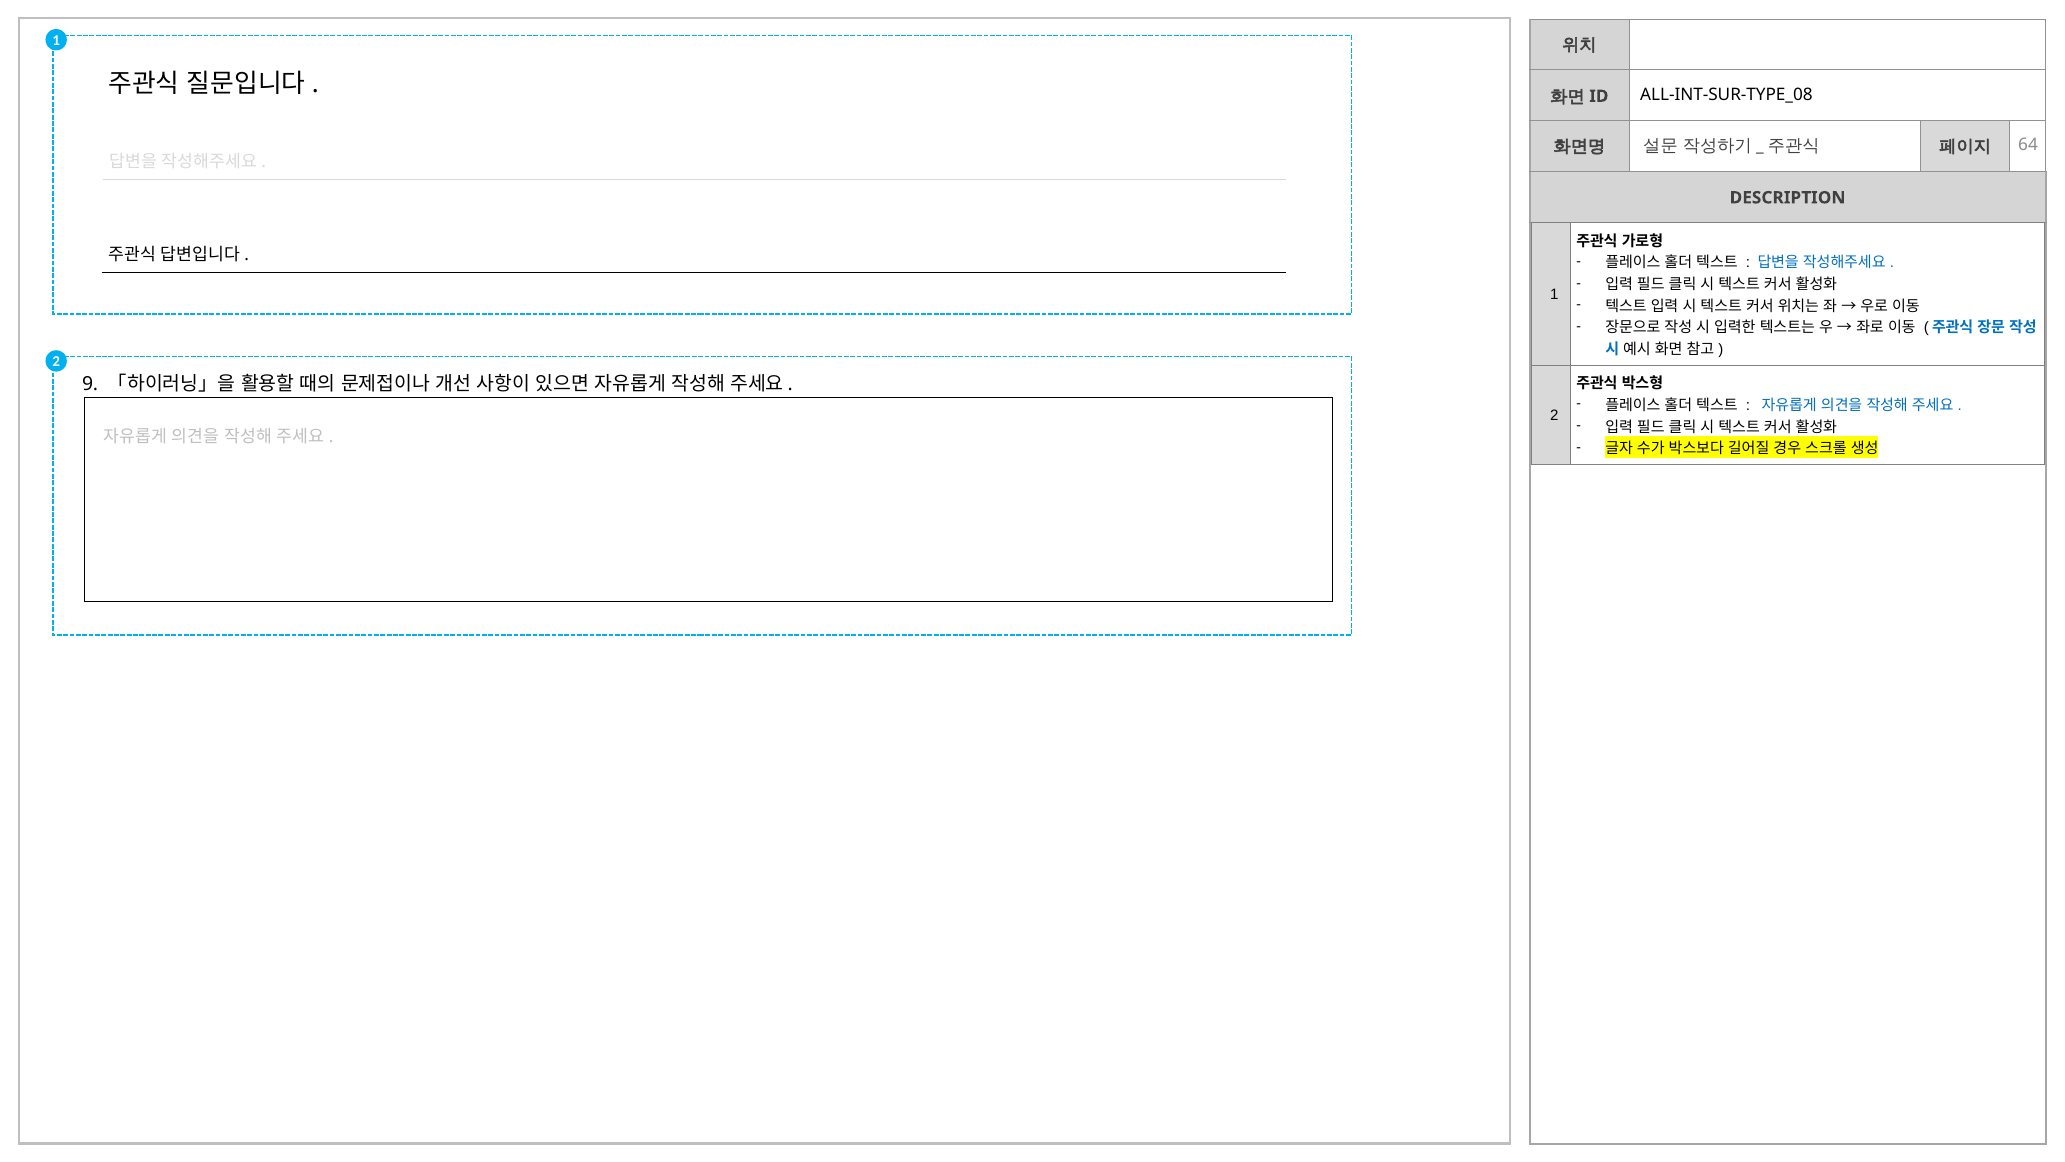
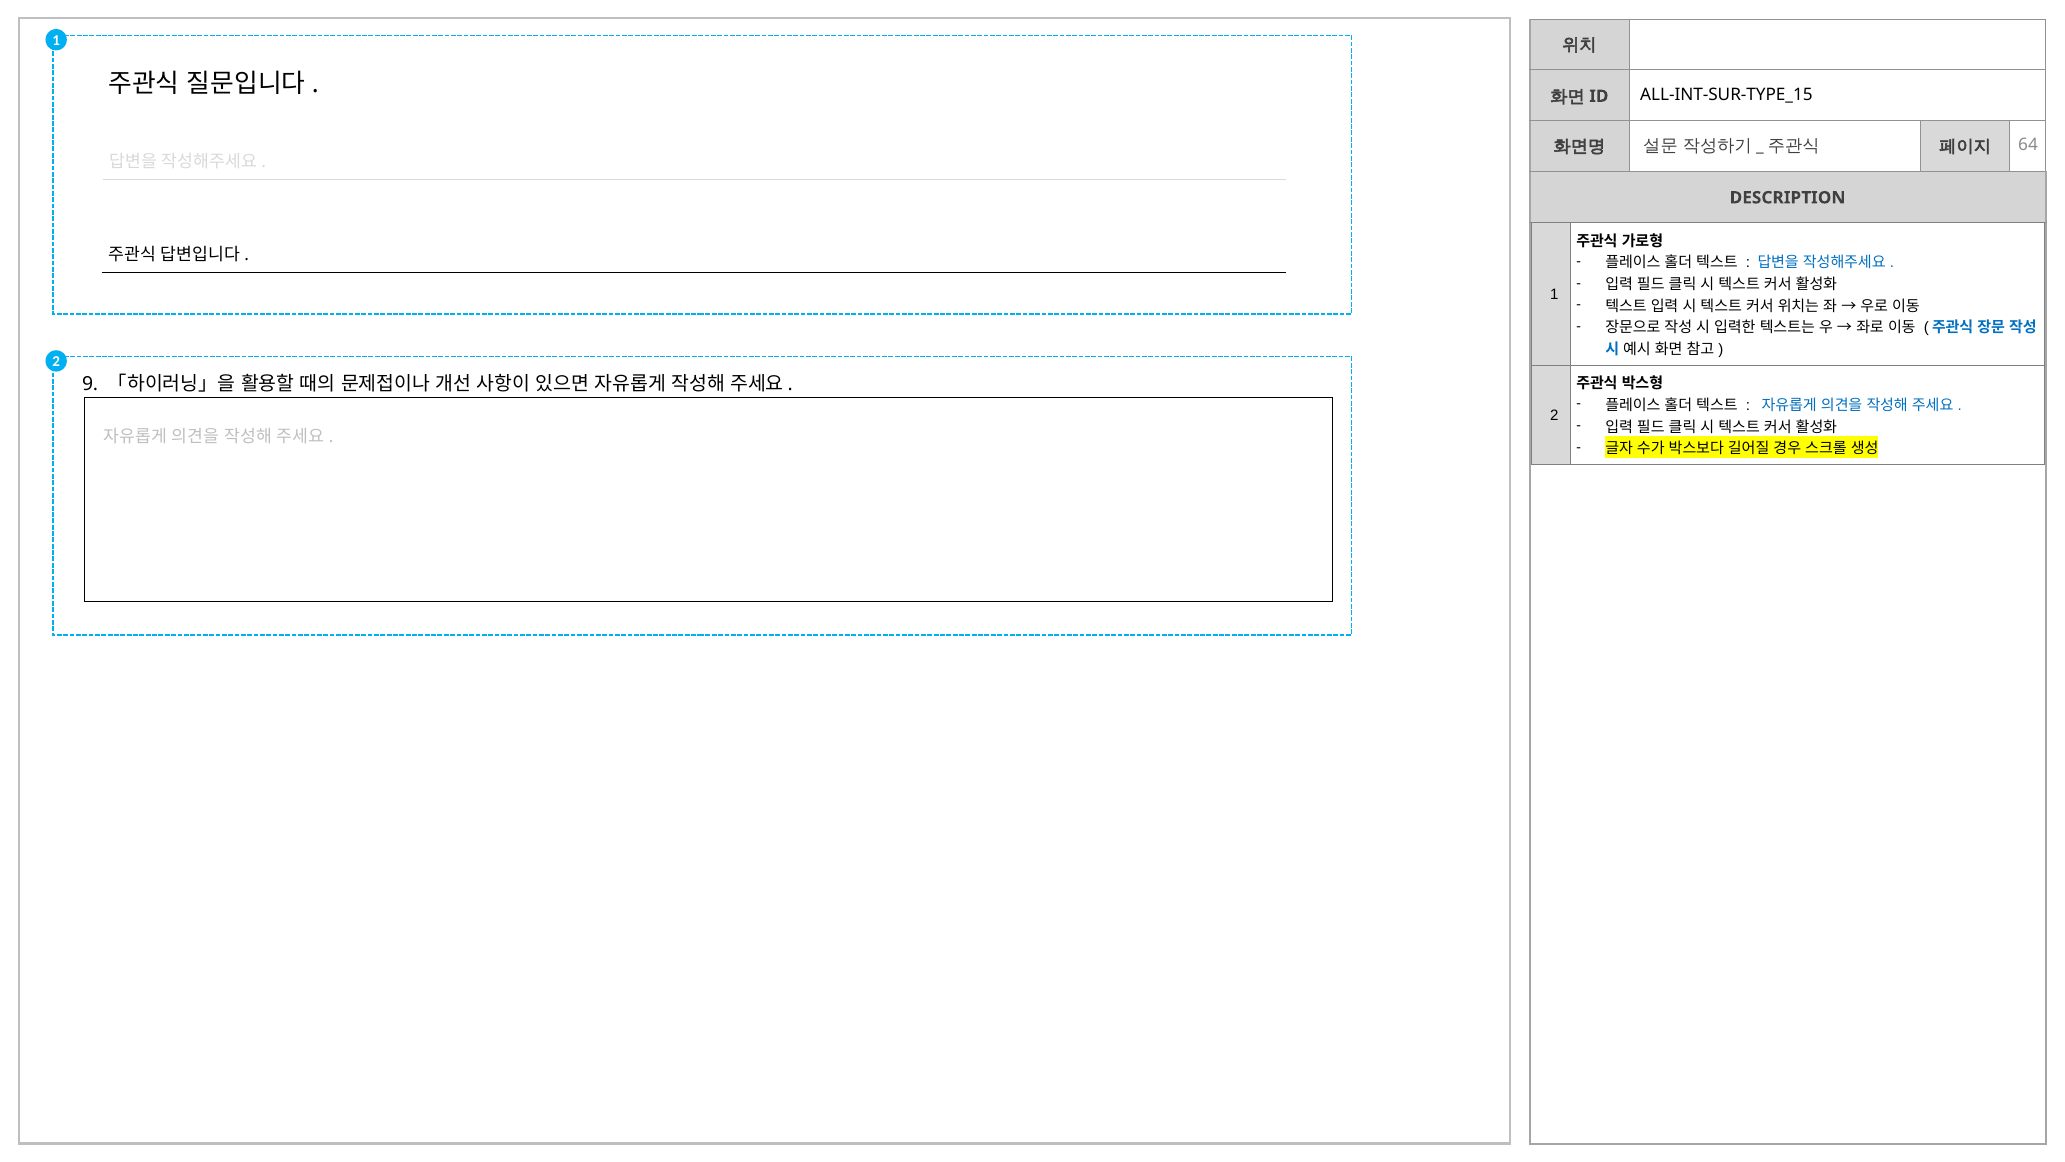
ALL-INT-SUR-TYPE_08: ALL-INT-SUR-TYPE_08 -> ALL-INT-SUR-TYPE_15
